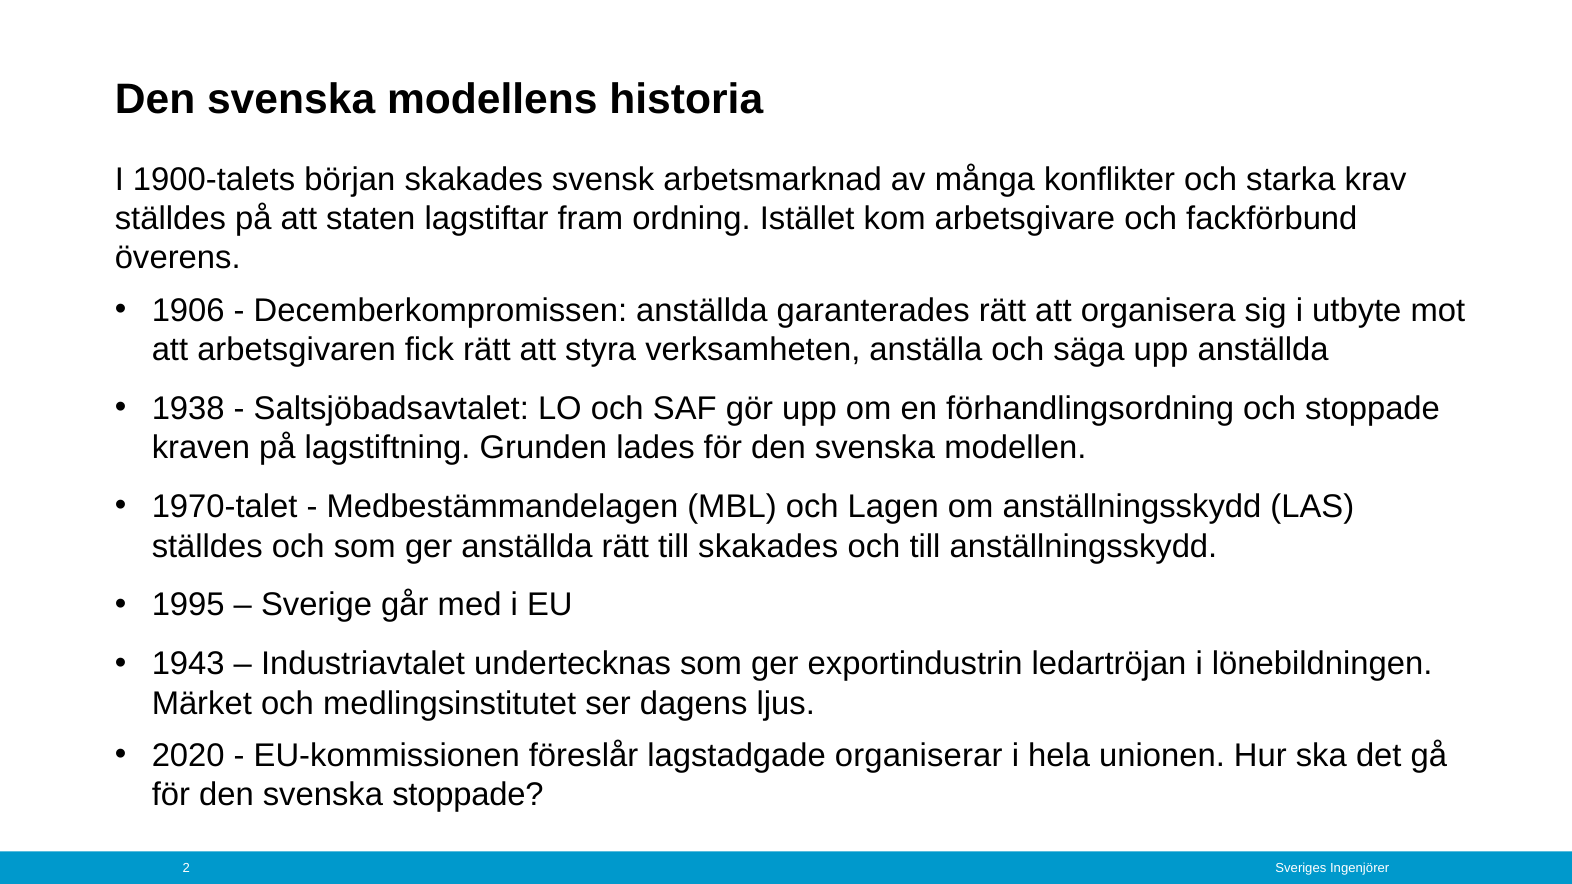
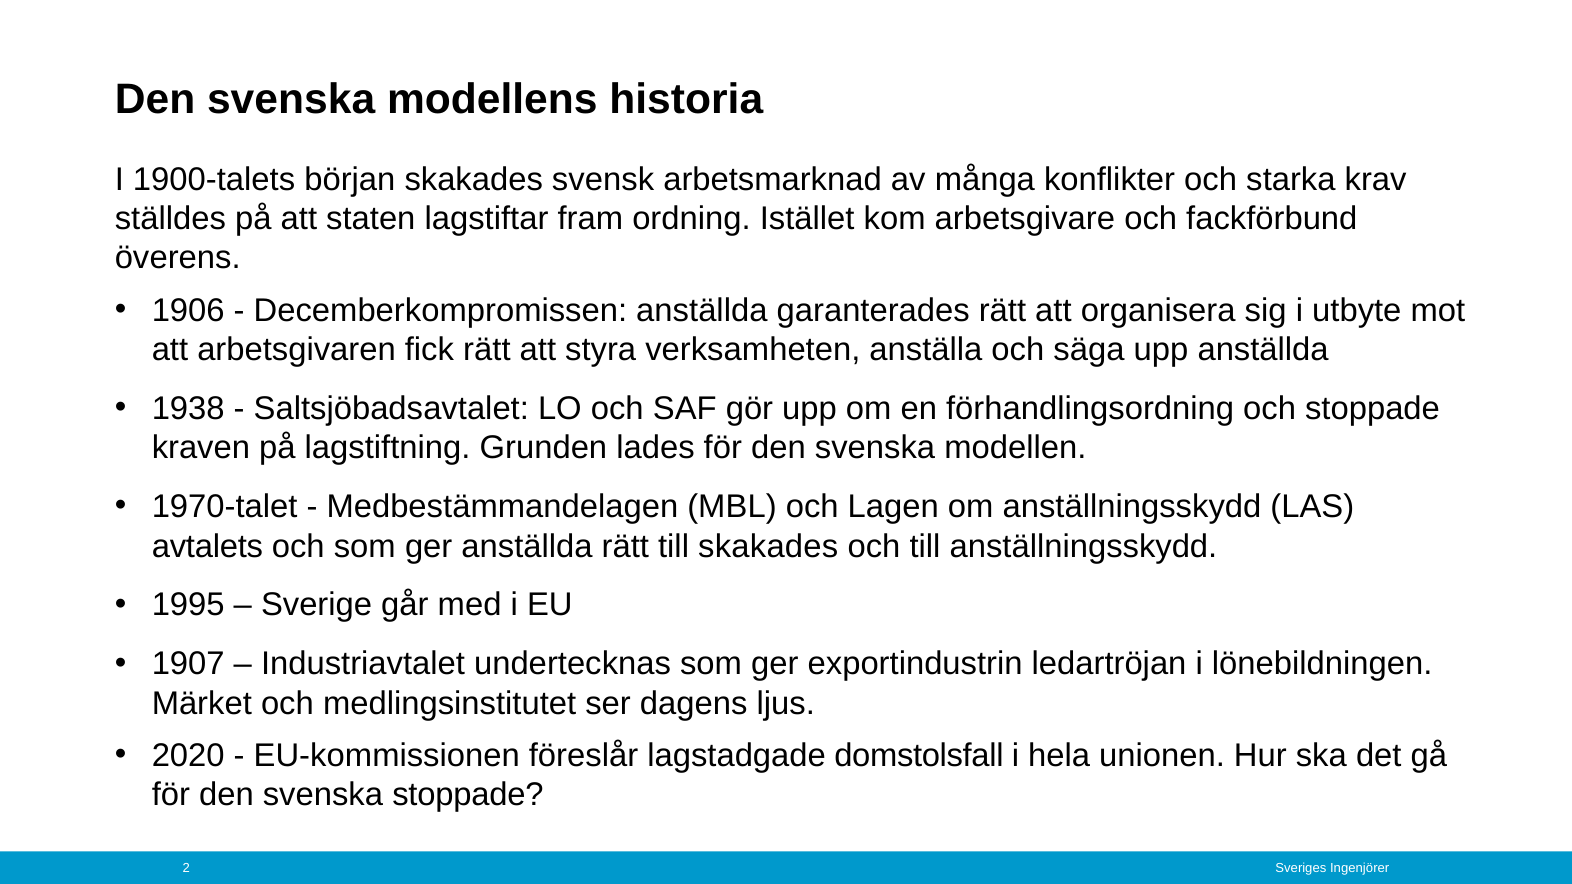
ställdes at (207, 546): ställdes -> avtalets
1943: 1943 -> 1907
organiserar: organiserar -> domstolsfall
